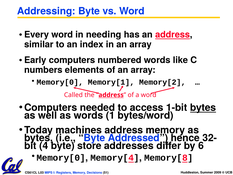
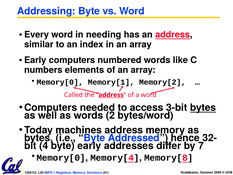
1-bit: 1-bit -> 3-bit
1: 1 -> 2
byte store: store -> early
6: 6 -> 7
